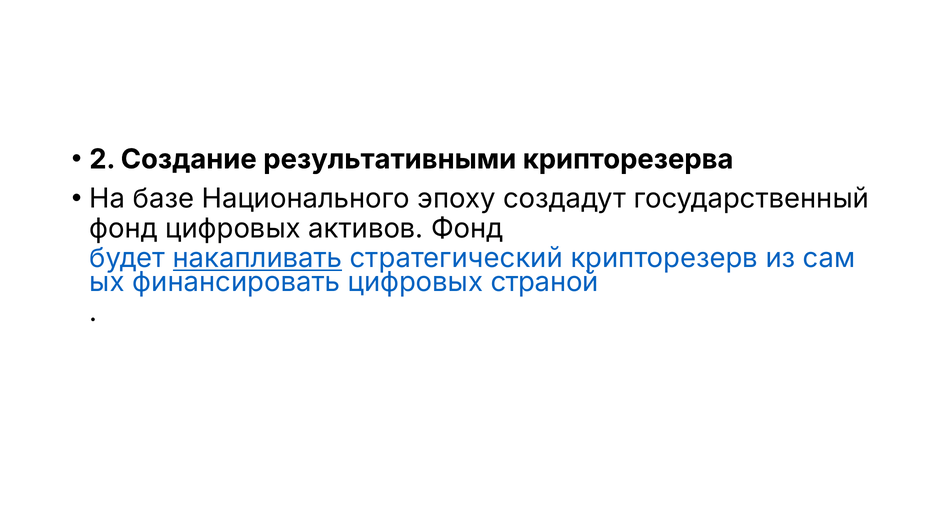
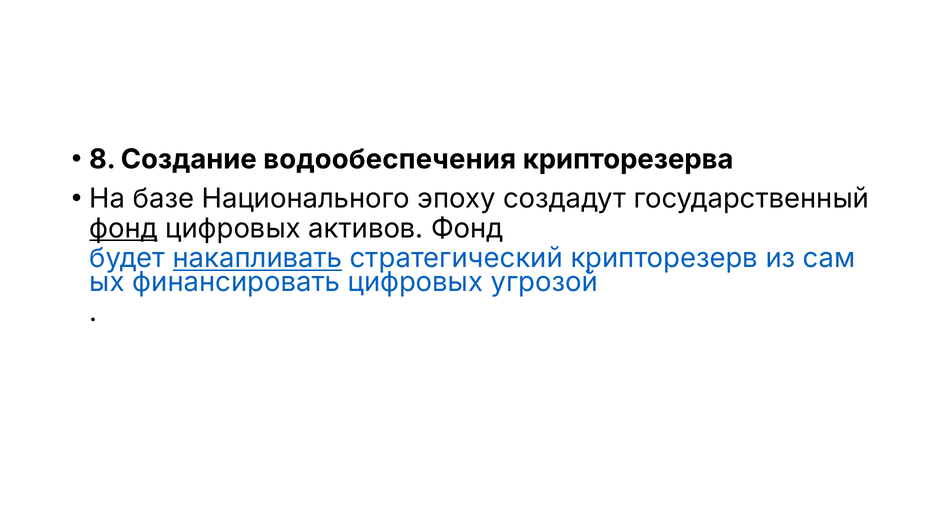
2: 2 -> 8
результативными: результативными -> водообеспечения
фонд at (124, 228) underline: none -> present
страной: страной -> угрозой
